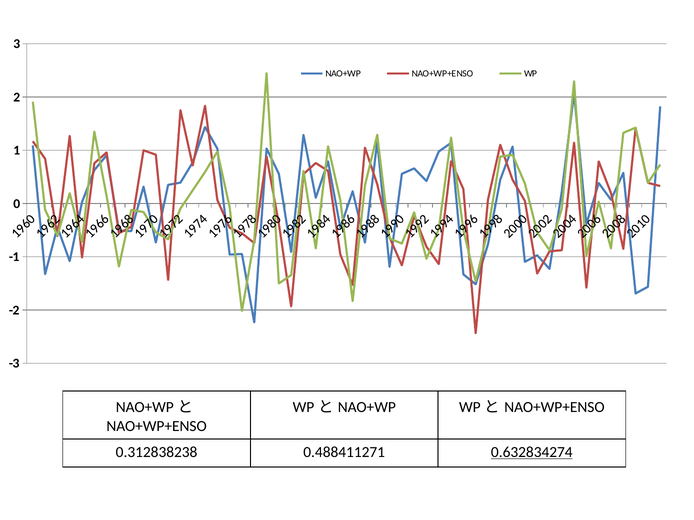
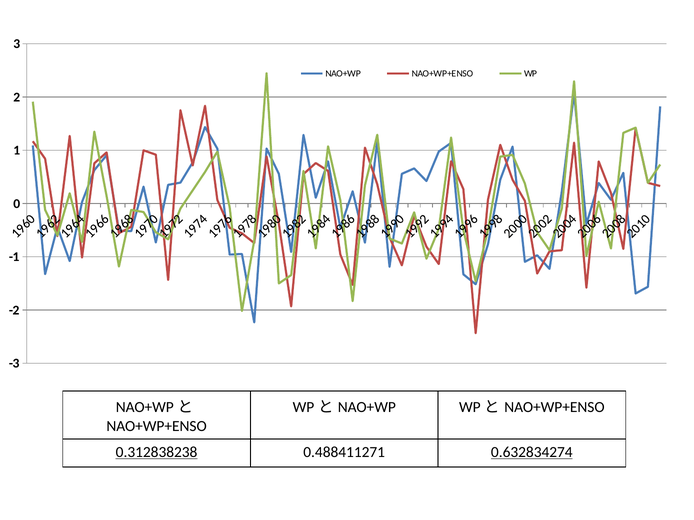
0.312838238 underline: none -> present
